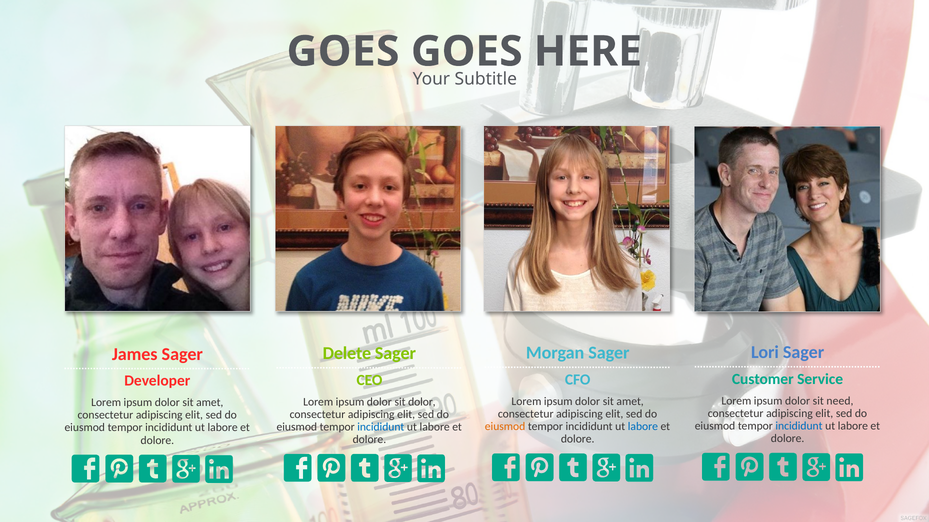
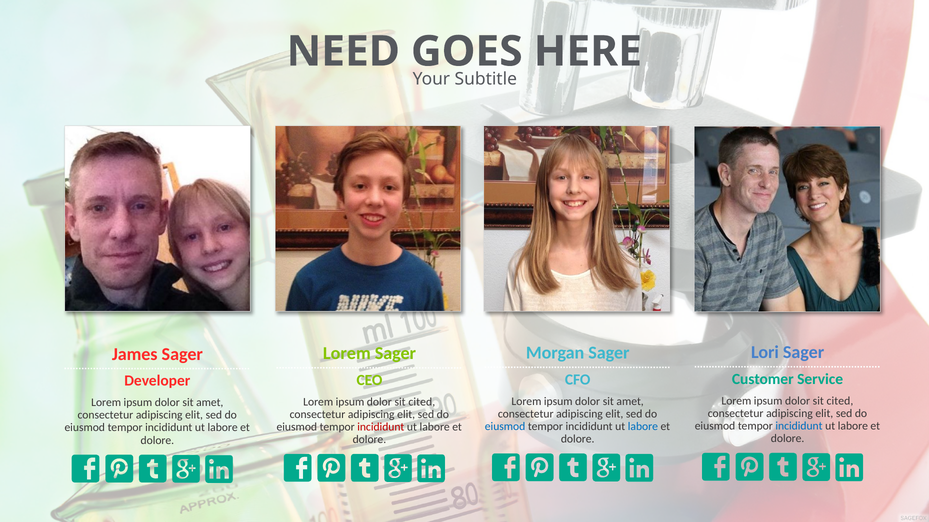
GOES at (343, 52): GOES -> NEED
Delete at (347, 354): Delete -> Lorem
need at (840, 401): need -> cited
dolor at (422, 402): dolor -> cited
eiusmod at (505, 427) colour: orange -> blue
incididunt at (381, 427) colour: blue -> red
